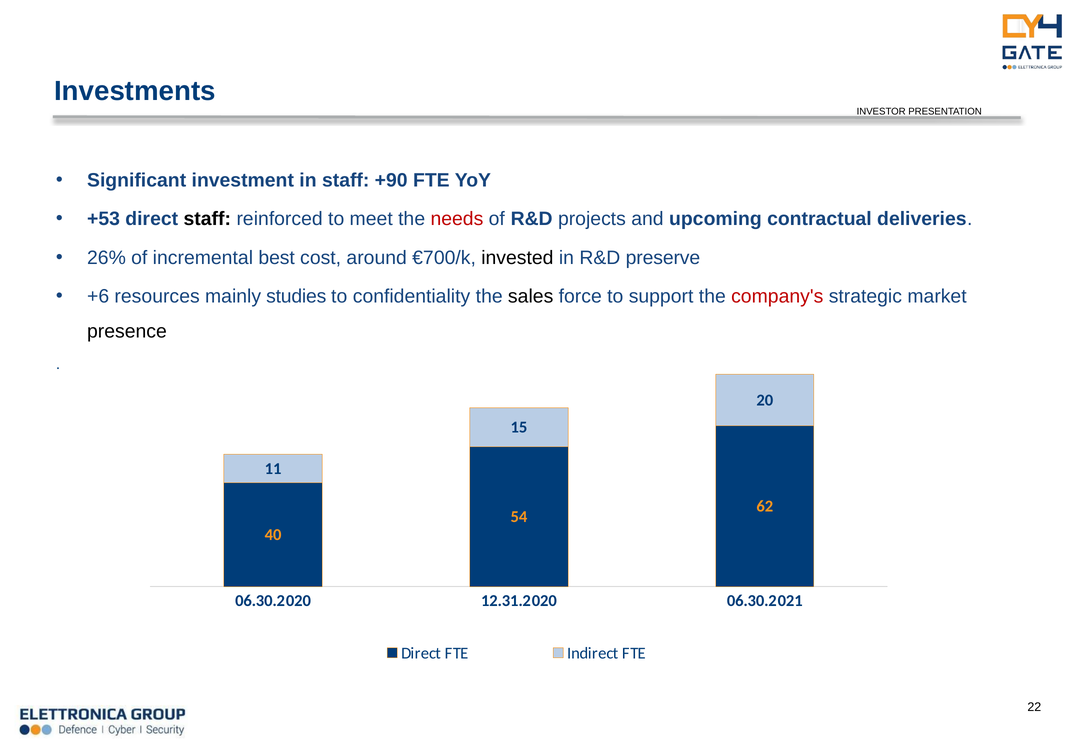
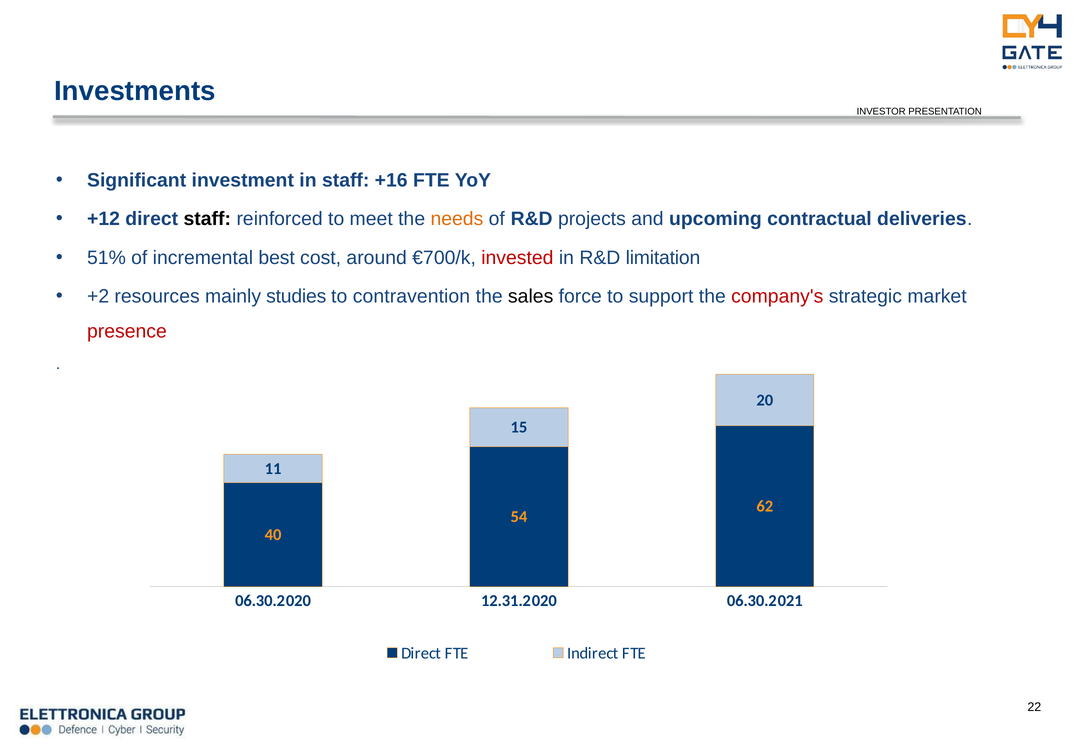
+90: +90 -> +16
+53: +53 -> +12
needs colour: red -> orange
26%: 26% -> 51%
invested colour: black -> red
preserve: preserve -> limitation
+6: +6 -> +2
confidentiality: confidentiality -> contravention
presence colour: black -> red
